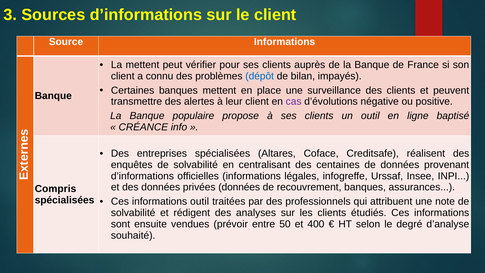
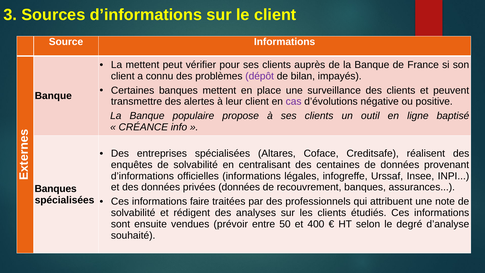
dépôt colour: blue -> purple
Compris at (56, 189): Compris -> Banques
informations outil: outil -> faire
